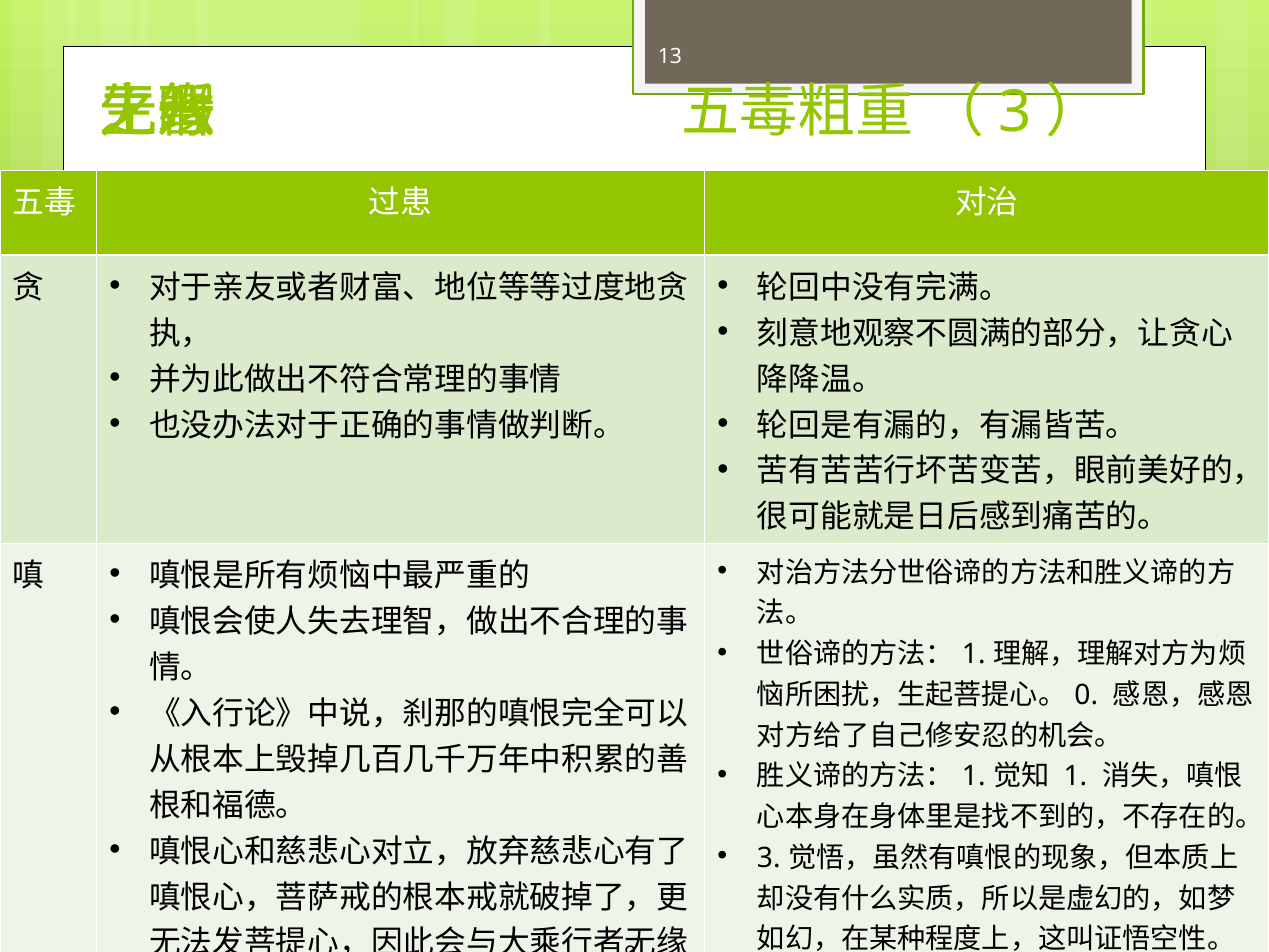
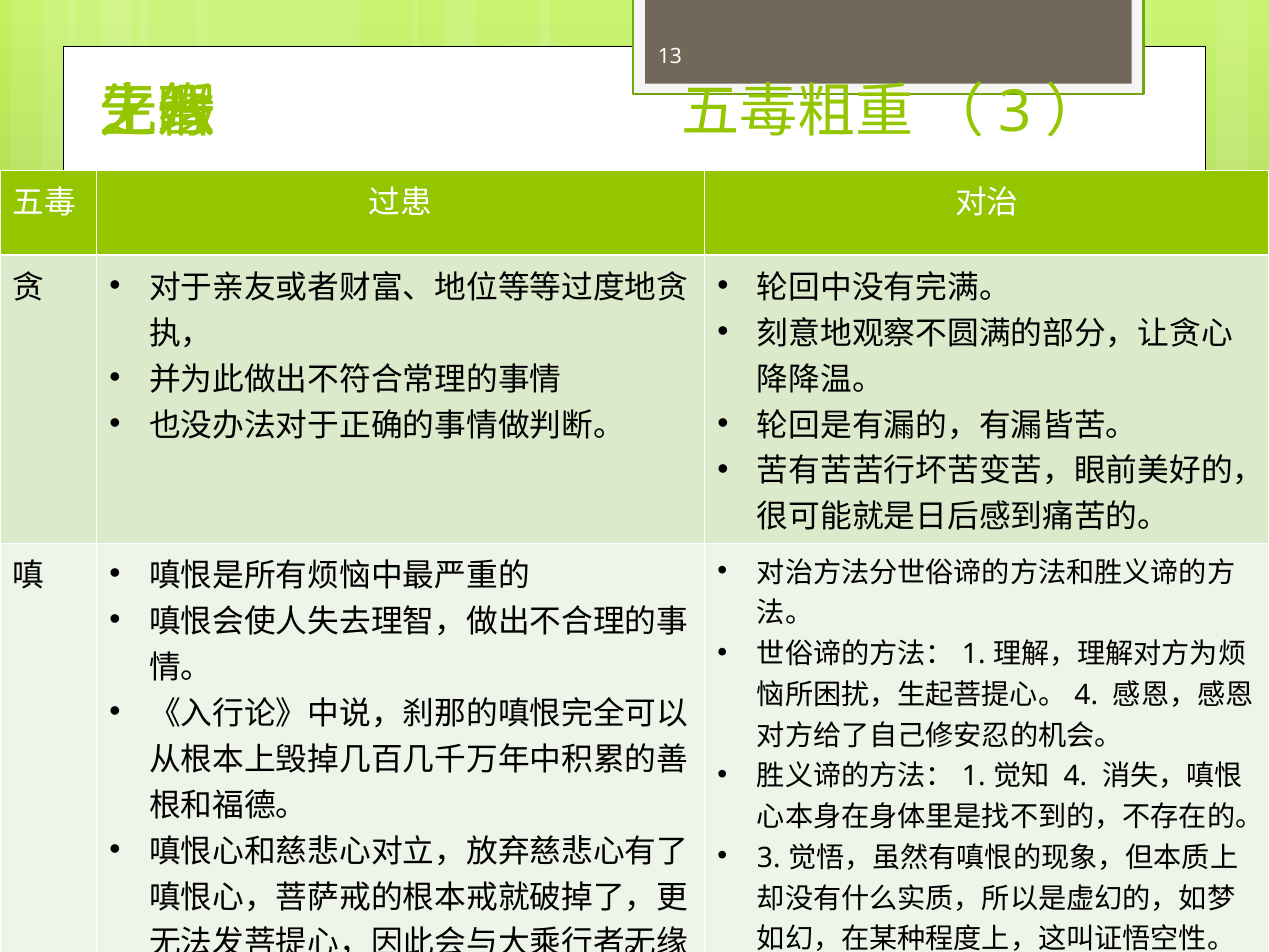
0 at (1086, 695): 0 -> 4
1 at (1075, 776): 1 -> 4
